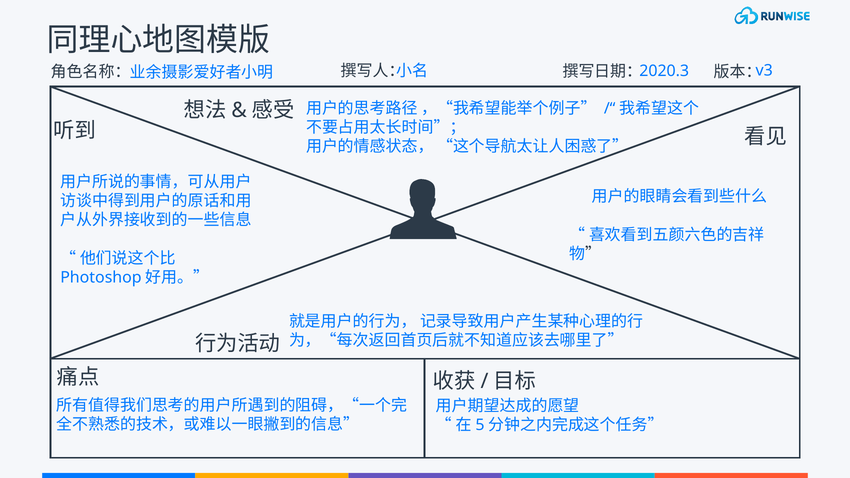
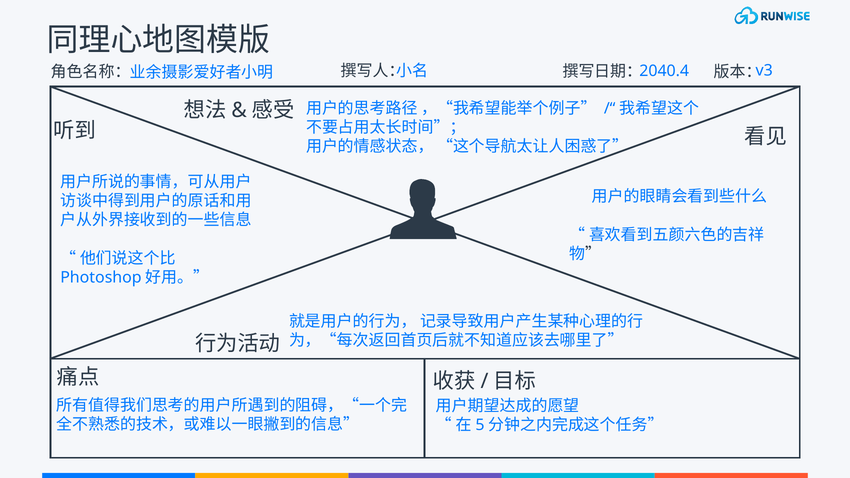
2020.3: 2020.3 -> 2040.4
